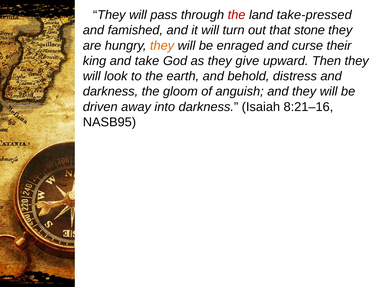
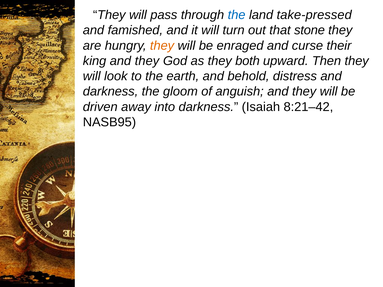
the at (237, 15) colour: red -> blue
king and take: take -> they
give: give -> both
8:21–16: 8:21–16 -> 8:21–42
